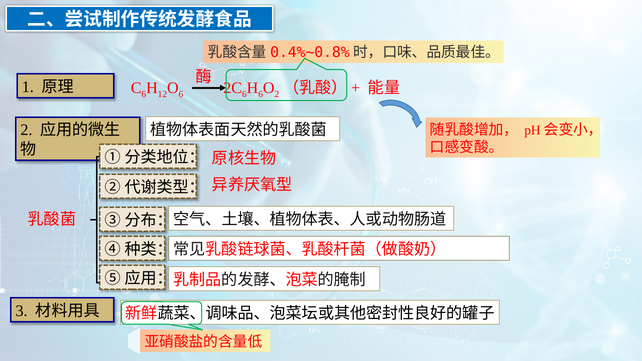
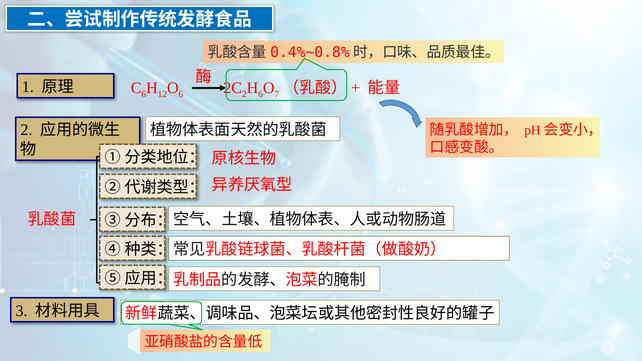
6 at (244, 94): 6 -> 2
2 at (277, 94): 2 -> 7
